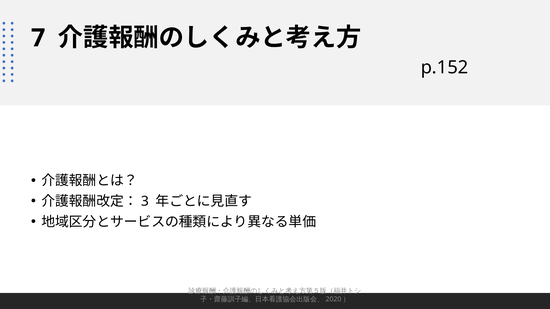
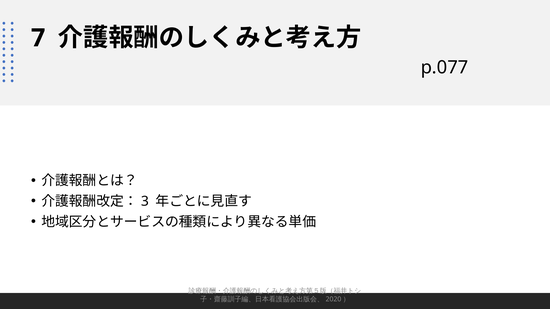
p.152: p.152 -> p.077
